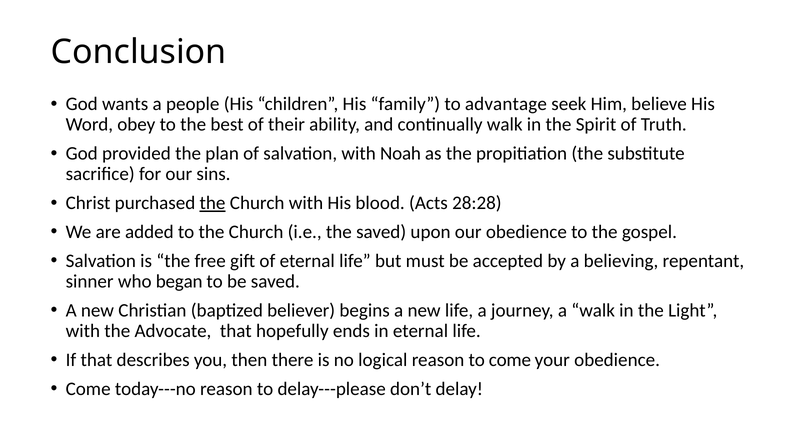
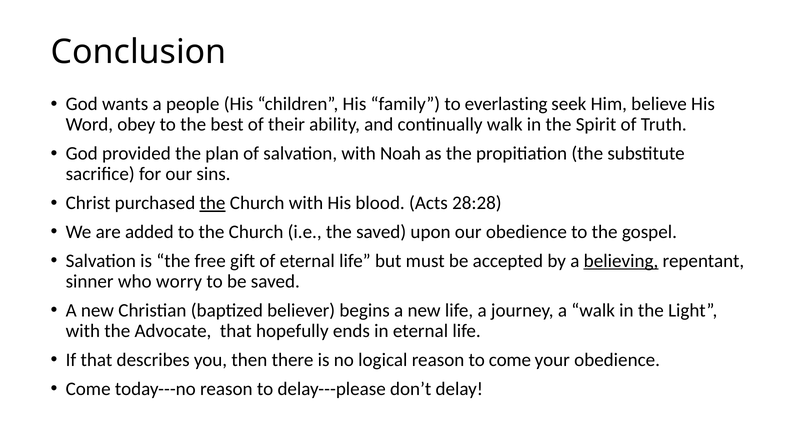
advantage: advantage -> everlasting
believing underline: none -> present
began: began -> worry
